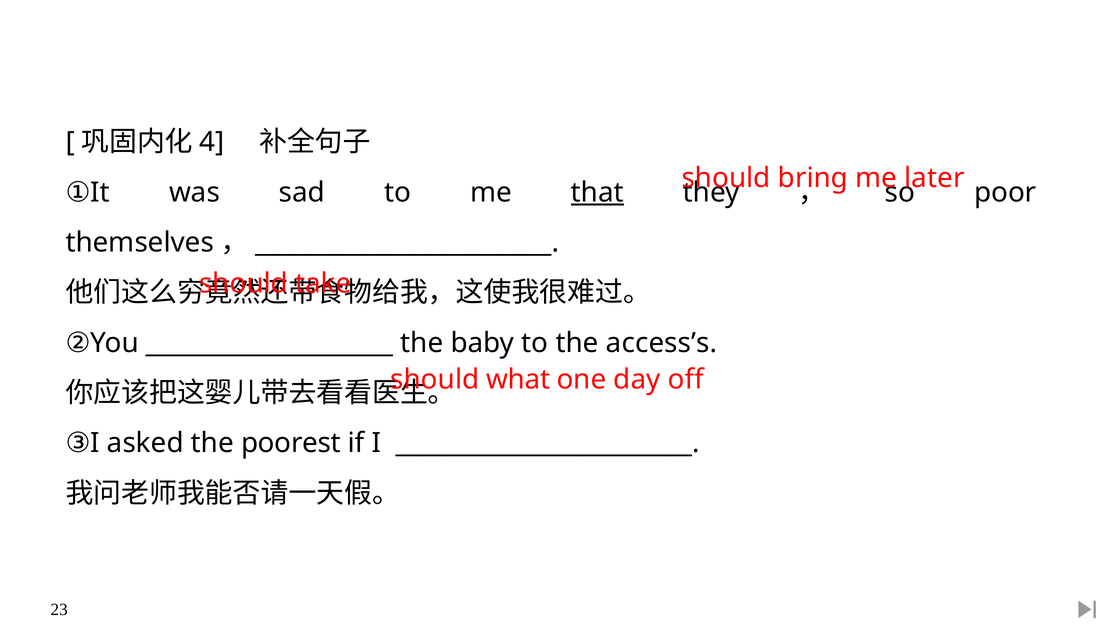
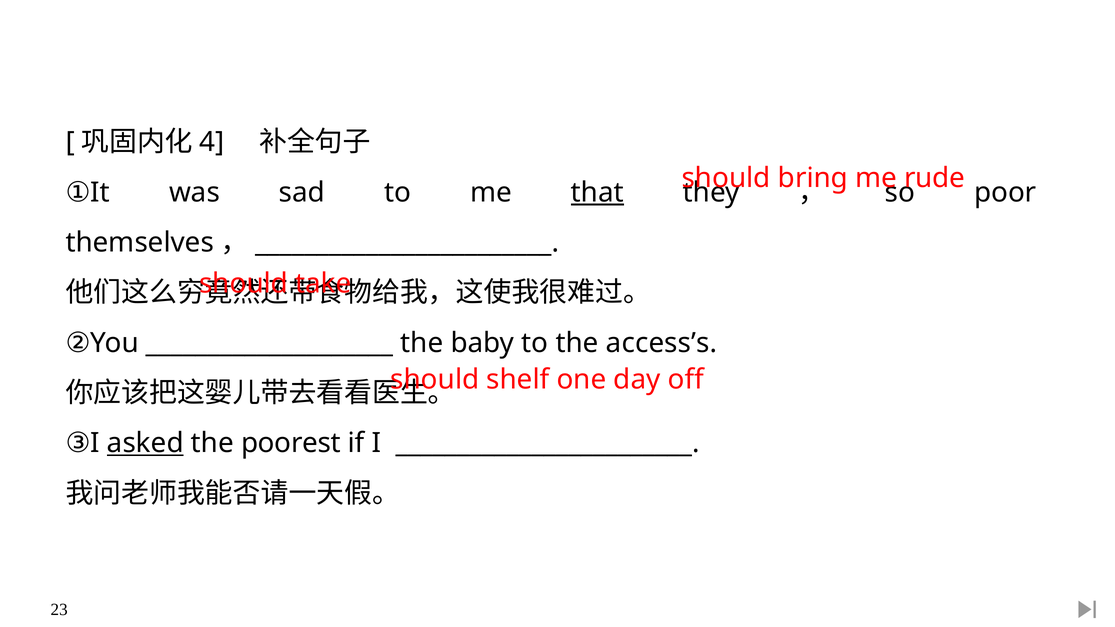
later: later -> rude
what: what -> shelf
asked underline: none -> present
